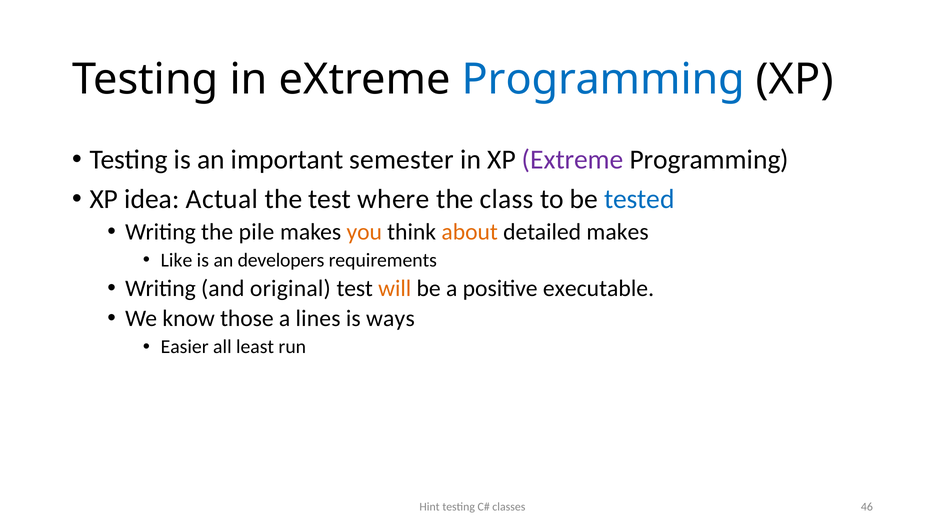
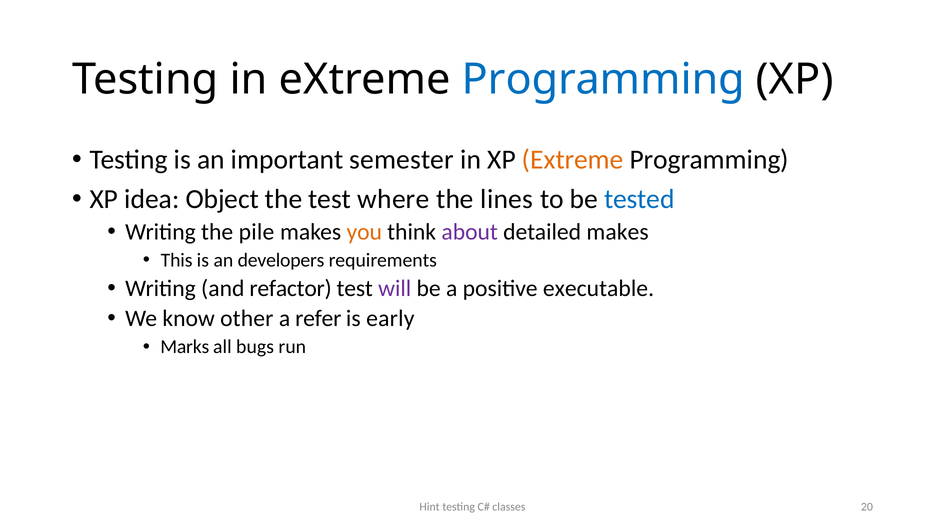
Extreme at (573, 160) colour: purple -> orange
Actual: Actual -> Object
class: class -> lines
about colour: orange -> purple
Like: Like -> This
original: original -> refactor
will colour: orange -> purple
those: those -> other
lines: lines -> refer
ways: ways -> early
Easier: Easier -> Marks
least: least -> bugs
46: 46 -> 20
